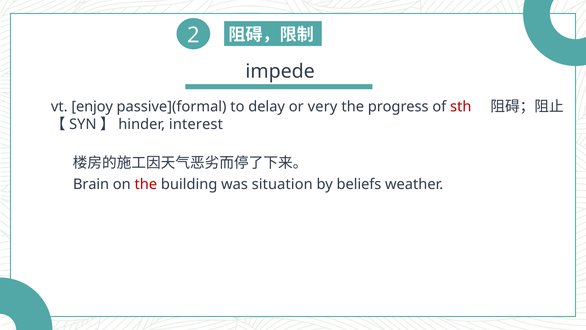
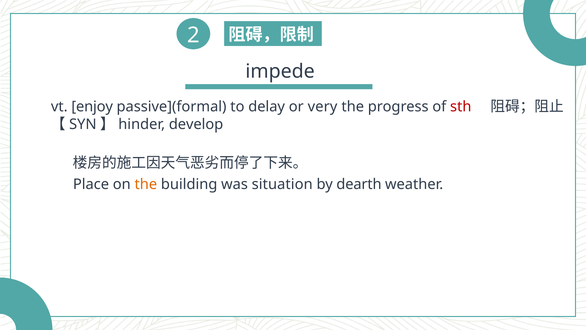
interest: interest -> develop
Brain: Brain -> Place
the at (146, 184) colour: red -> orange
beliefs: beliefs -> dearth
